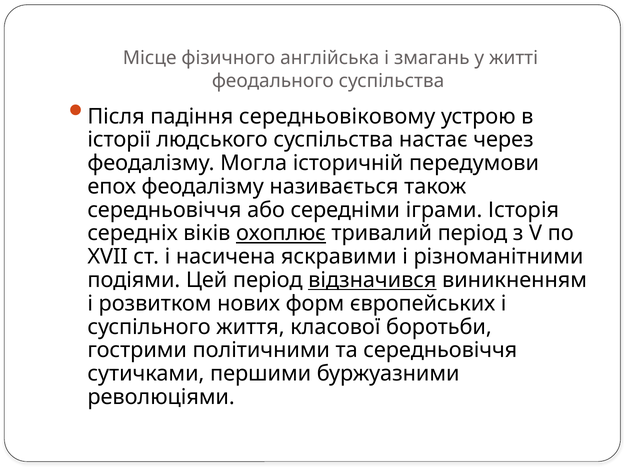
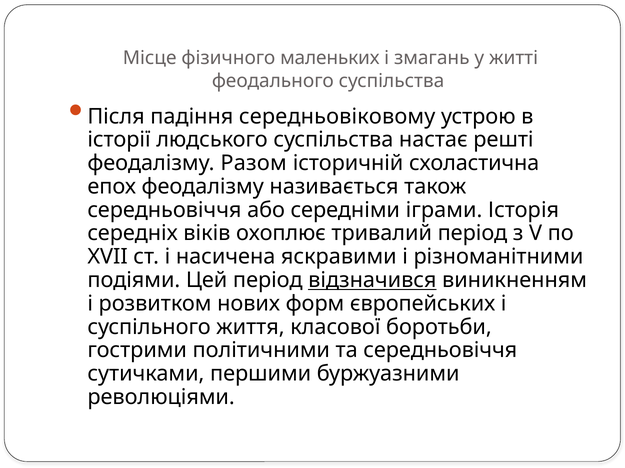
англійська: англійська -> маленьких
через: через -> решті
Могла: Могла -> Разом
передумови: передумови -> схоластична
охоплює underline: present -> none
